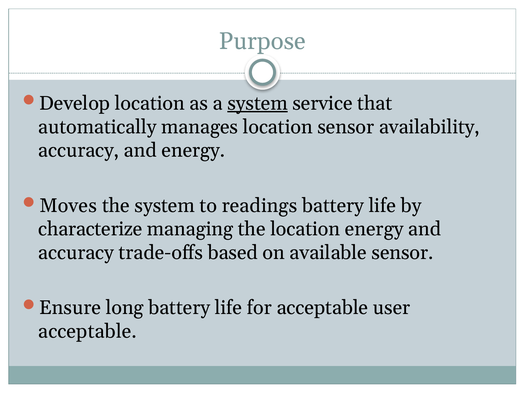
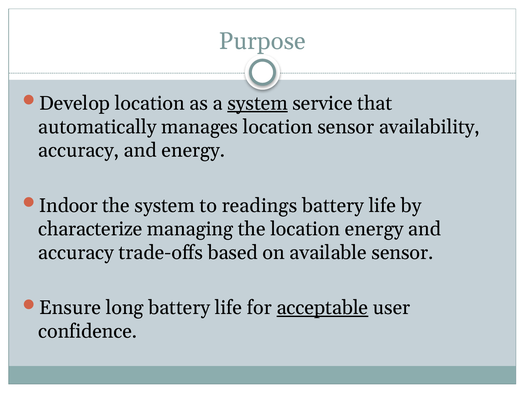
Moves: Moves -> Indoor
acceptable at (322, 308) underline: none -> present
acceptable at (88, 332): acceptable -> confidence
